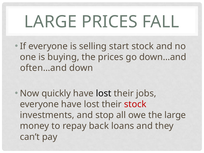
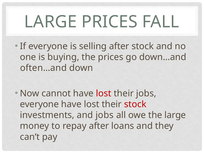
selling start: start -> after
quickly: quickly -> cannot
lost at (104, 93) colour: black -> red
and stop: stop -> jobs
repay back: back -> after
